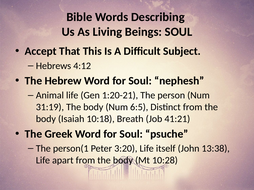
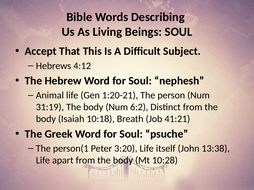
6:5: 6:5 -> 6:2
